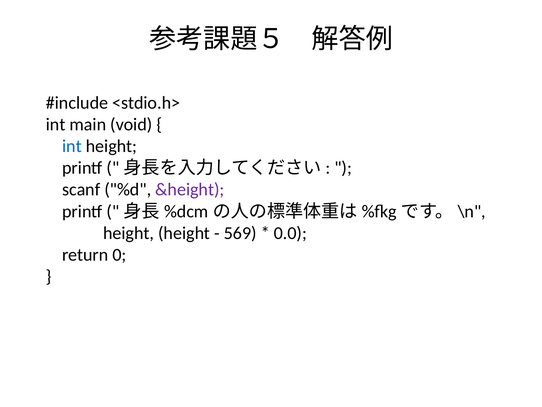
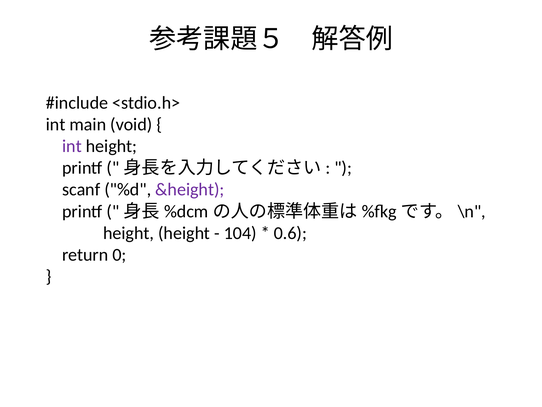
int at (72, 146) colour: blue -> purple
569: 569 -> 104
0.0: 0.0 -> 0.6
